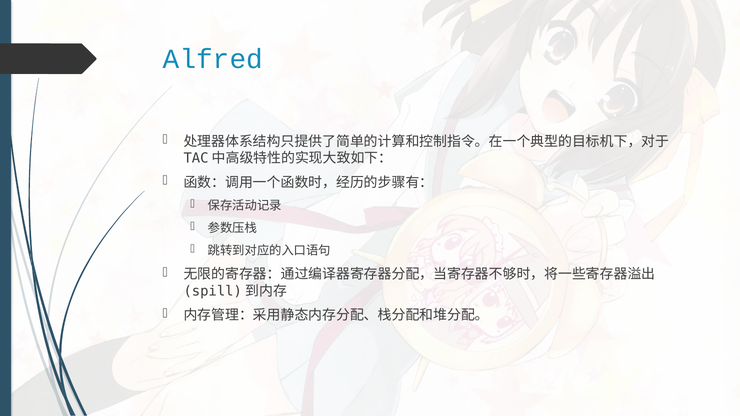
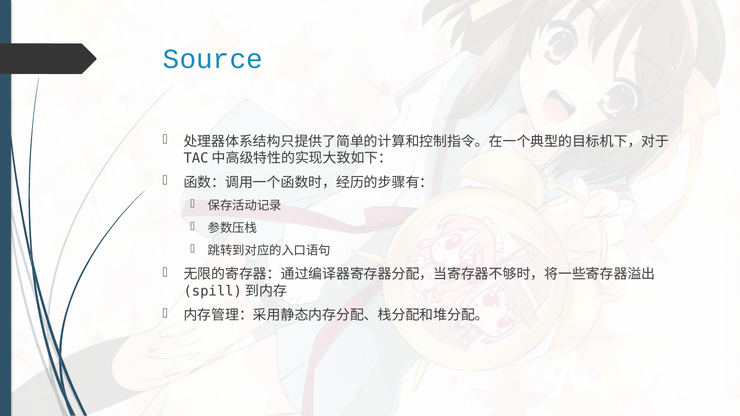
Alfred: Alfred -> Source
